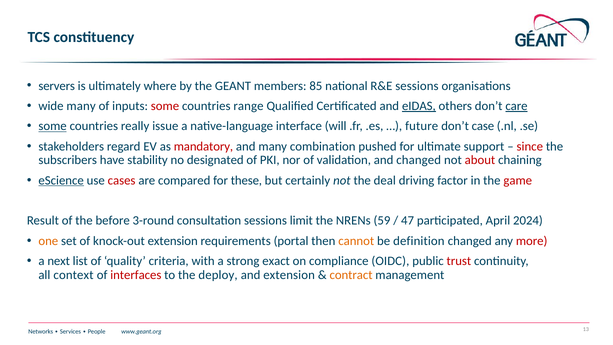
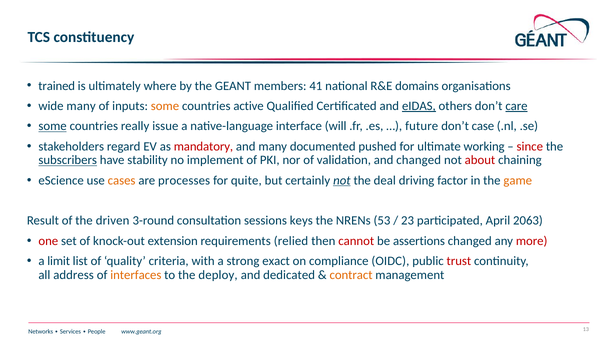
servers: servers -> trained
85: 85 -> 41
R&E sessions: sessions -> domains
some at (165, 106) colour: red -> orange
range: range -> active
combination: combination -> documented
support: support -> working
subscribers underline: none -> present
designated: designated -> implement
eScience underline: present -> none
cases colour: red -> orange
compared: compared -> processes
these: these -> quite
not at (342, 180) underline: none -> present
game colour: red -> orange
before: before -> driven
limit: limit -> keys
59: 59 -> 53
47: 47 -> 23
2024: 2024 -> 2063
one colour: orange -> red
portal: portal -> relied
cannot colour: orange -> red
definition: definition -> assertions
next: next -> limit
context: context -> address
interfaces colour: red -> orange
and extension: extension -> dedicated
